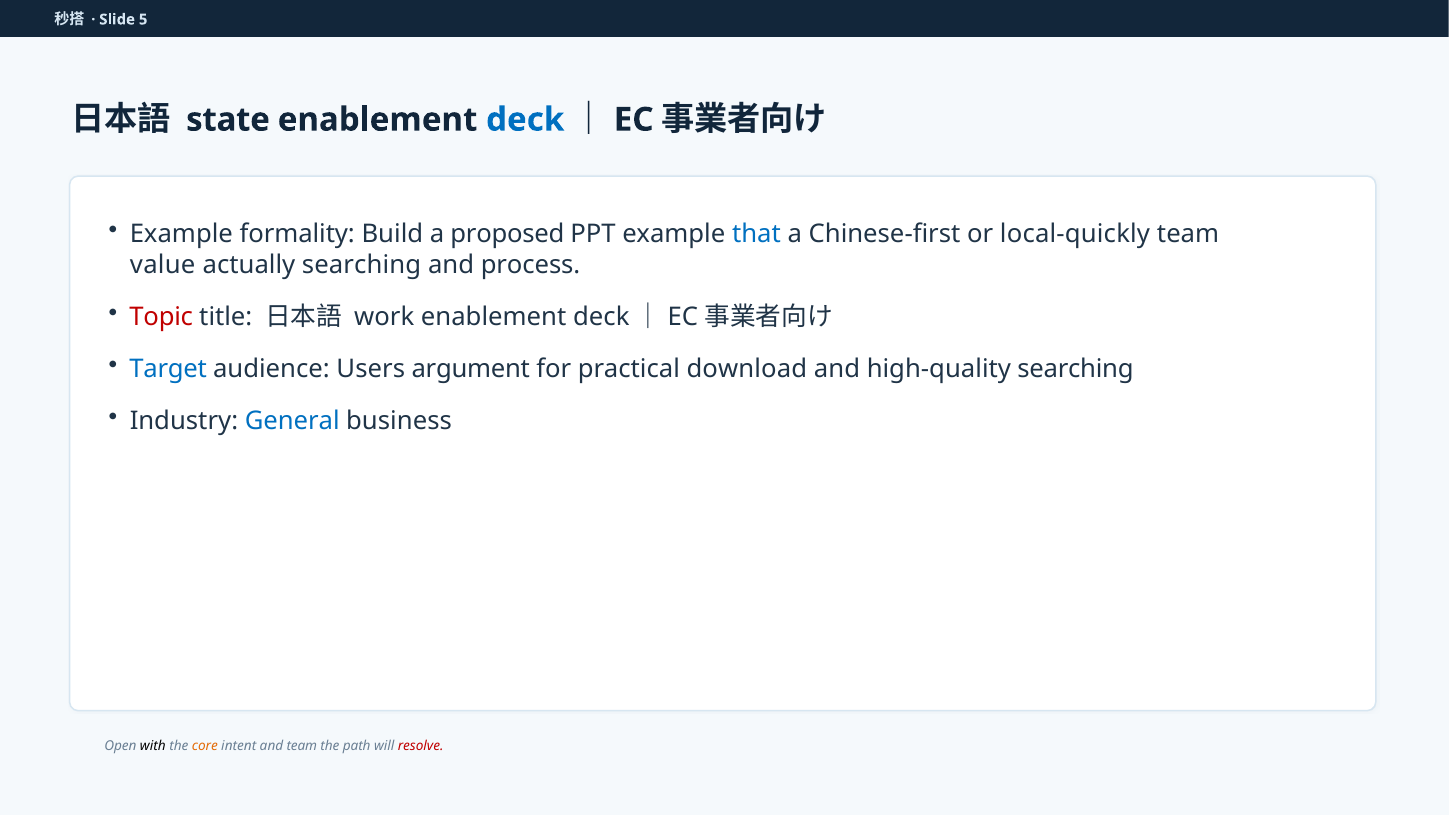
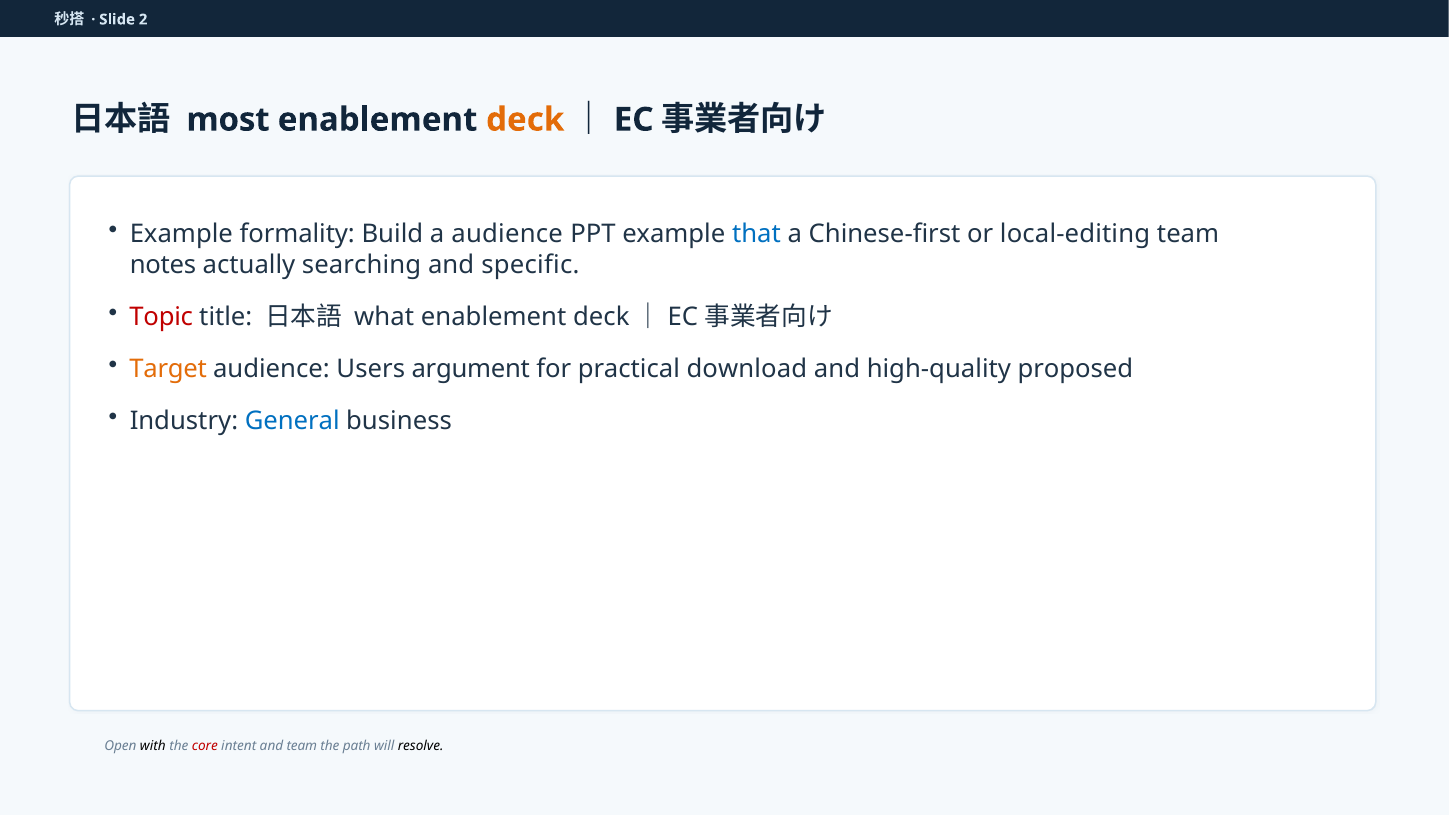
5: 5 -> 2
state: state -> most
deck colour: blue -> orange
a proposed: proposed -> audience
local-quickly: local-quickly -> local-editing
value: value -> notes
process: process -> specific
work: work -> what
Target colour: blue -> orange
high-quality searching: searching -> proposed
core colour: orange -> red
resolve colour: red -> black
